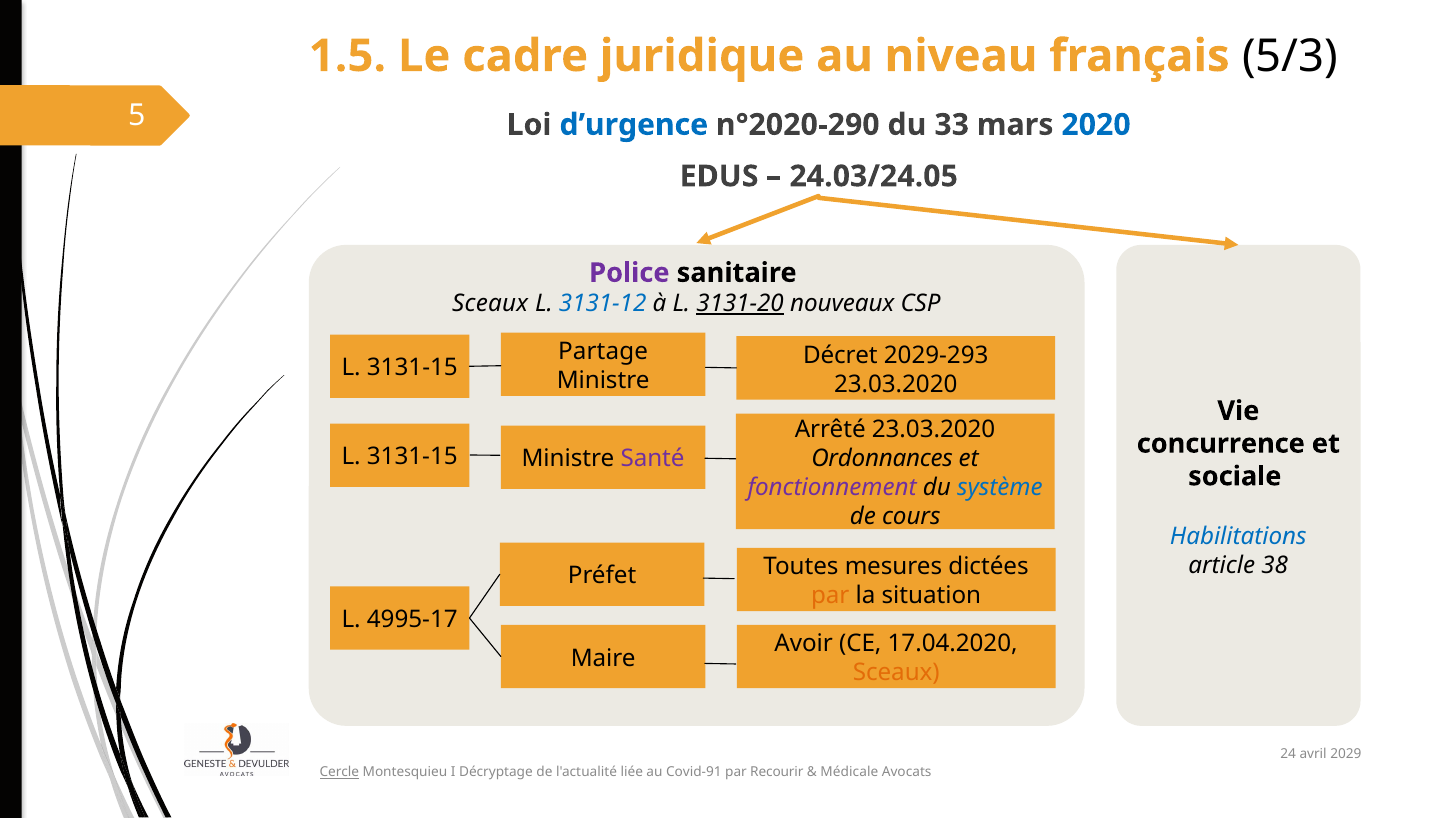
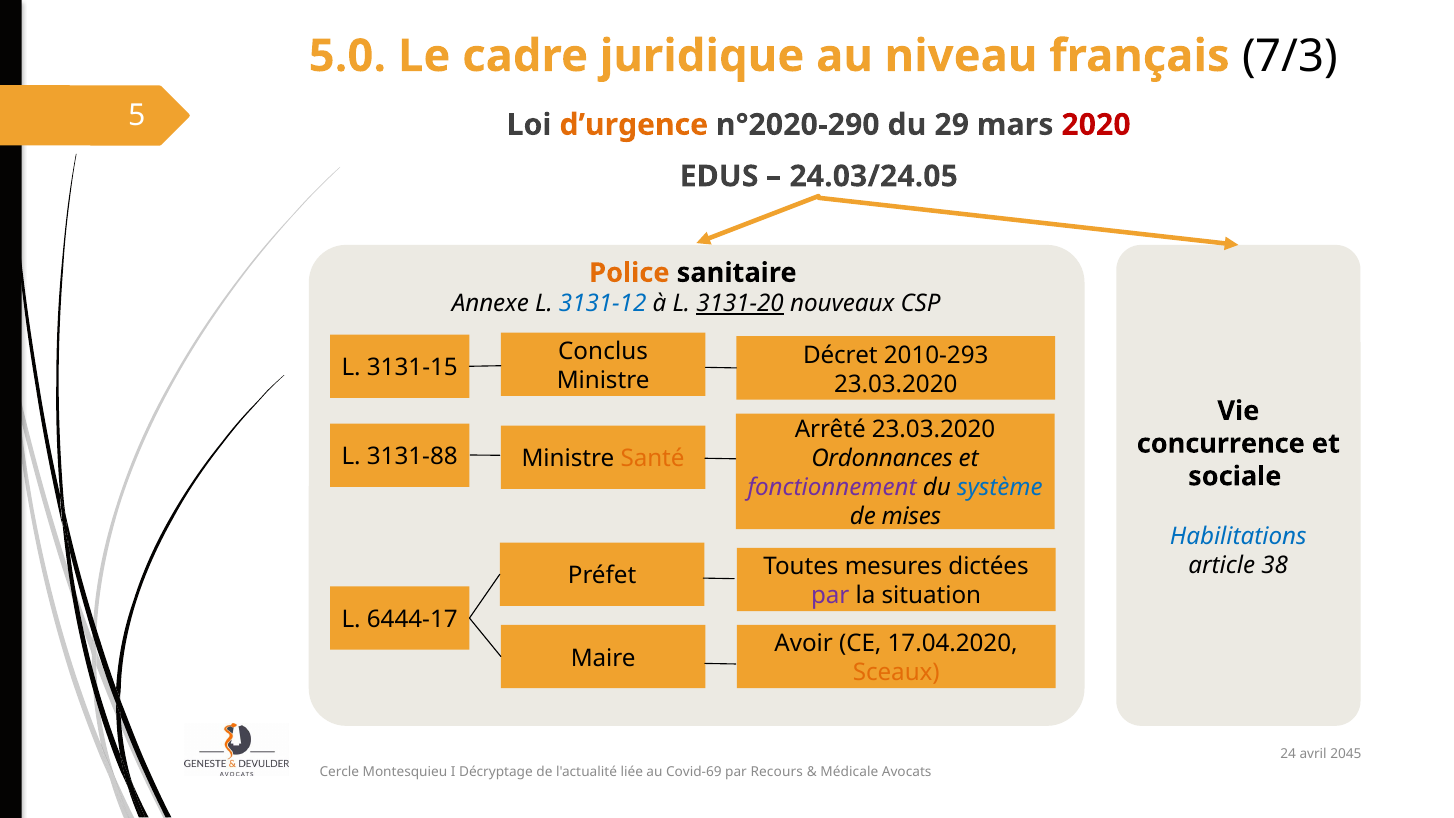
1.5: 1.5 -> 5.0
5/3: 5/3 -> 7/3
d’urgence colour: blue -> orange
33: 33 -> 29
2020 colour: blue -> red
Police colour: purple -> orange
Sceaux at (490, 303): Sceaux -> Annexe
Partage: Partage -> Conclus
2029-293: 2029-293 -> 2010-293
3131-15 at (412, 457): 3131-15 -> 3131-88
Santé colour: purple -> orange
cours: cours -> mises
par at (830, 596) colour: orange -> purple
4995-17: 4995-17 -> 6444-17
2029: 2029 -> 2045
Cercle underline: present -> none
Covid-91: Covid-91 -> Covid-69
Recourir: Recourir -> Recours
